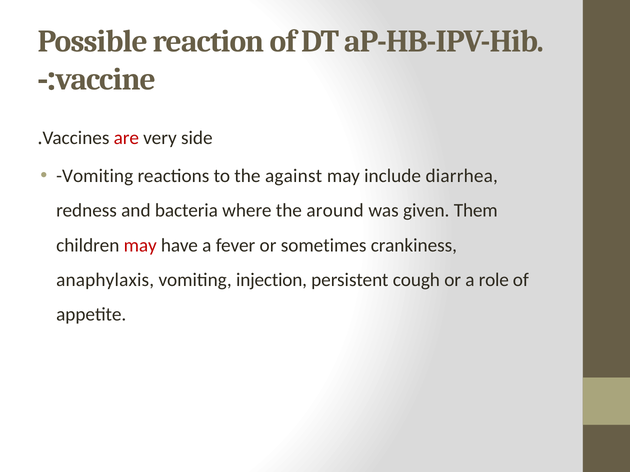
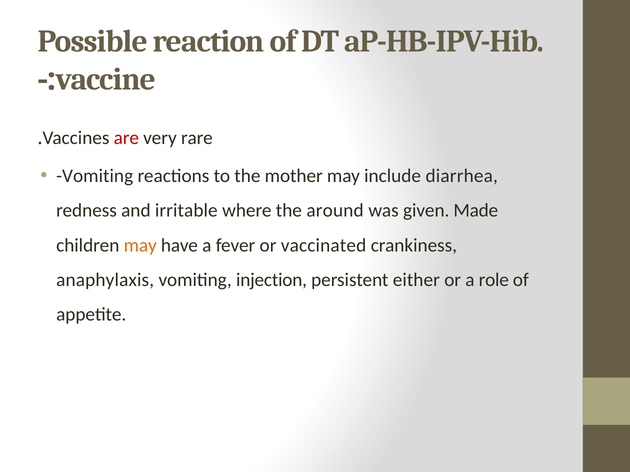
side: side -> rare
against: against -> mother
bacteria: bacteria -> irritable
Them: Them -> Made
may at (140, 245) colour: red -> orange
sometimes: sometimes -> vaccinated
cough: cough -> either
